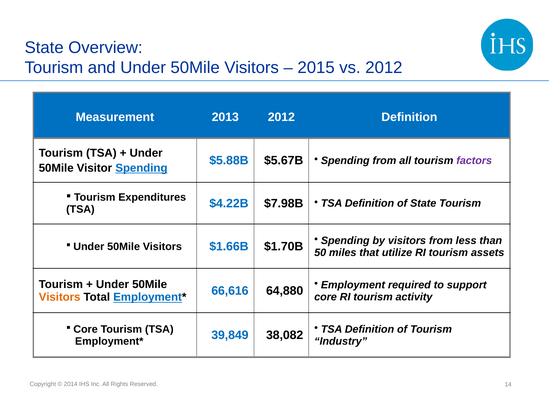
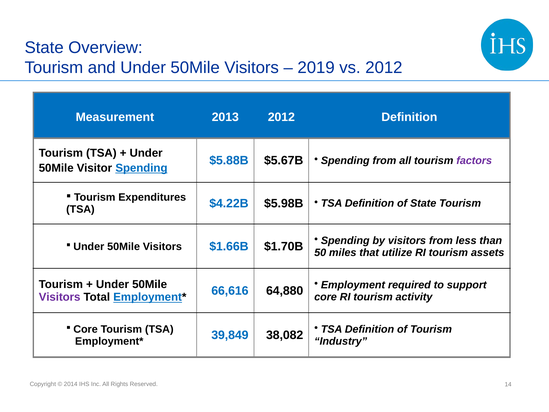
2015: 2015 -> 2019
$7.98B: $7.98B -> $5.98B
Visitors at (60, 297) colour: orange -> purple
